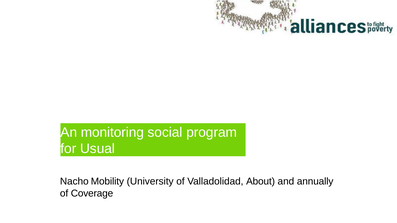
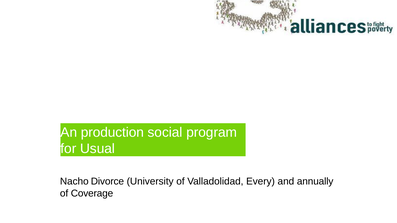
monitoring: monitoring -> production
Mobility: Mobility -> Divorce
About: About -> Every
